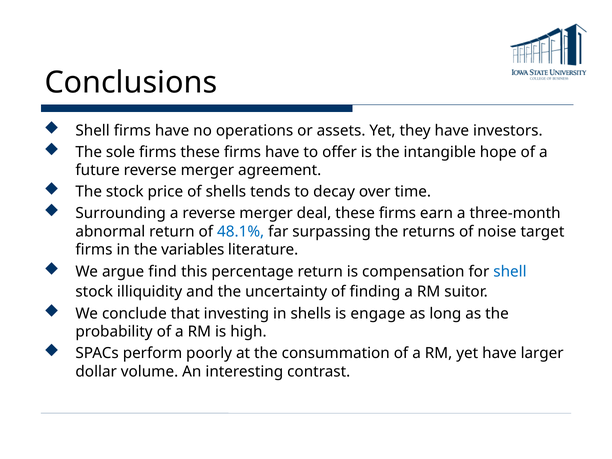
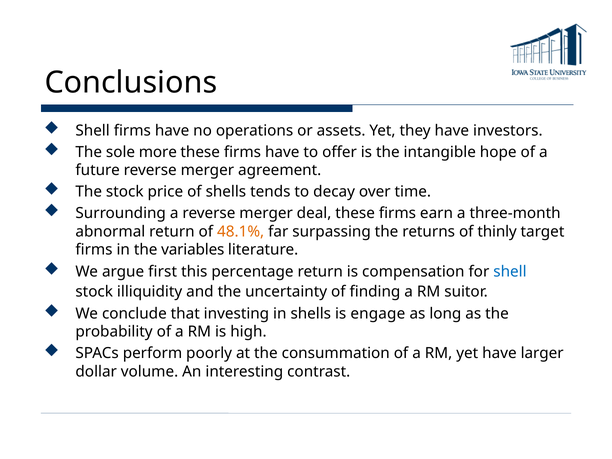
sole firms: firms -> more
48.1% colour: blue -> orange
noise: noise -> thinly
find: find -> first
